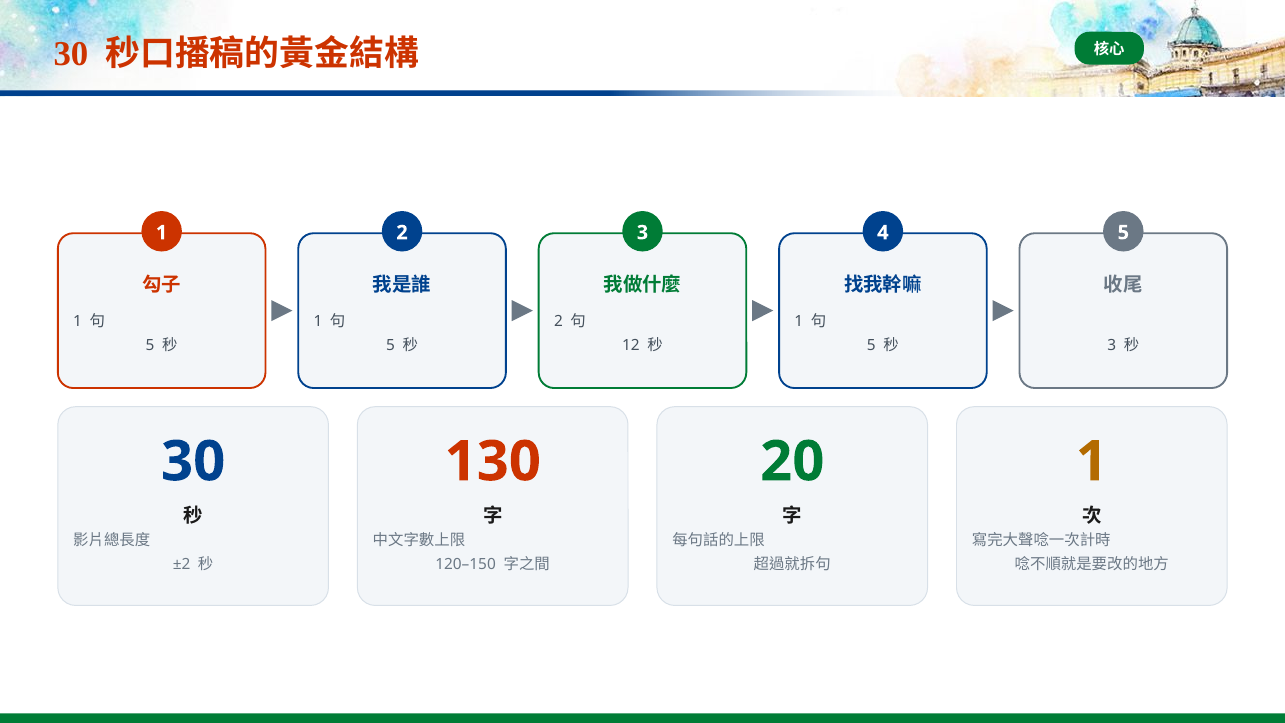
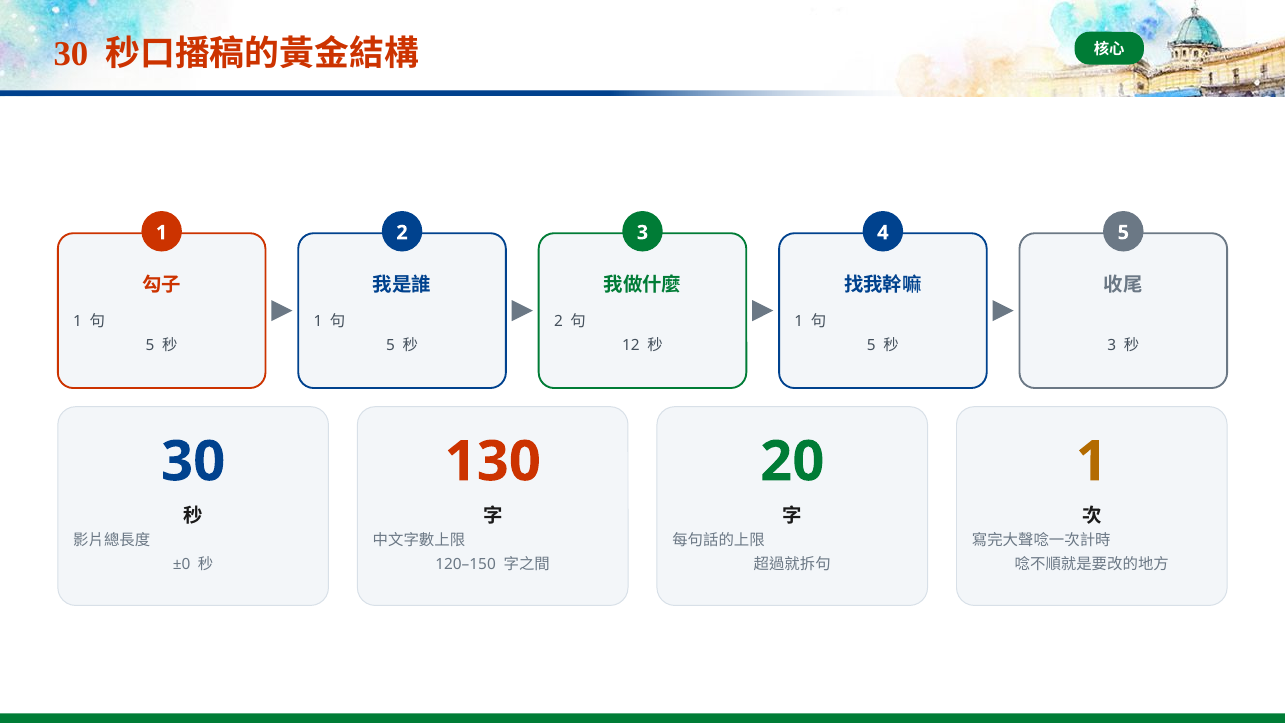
±2: ±2 -> ±0
